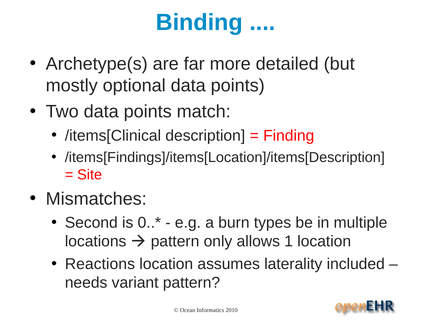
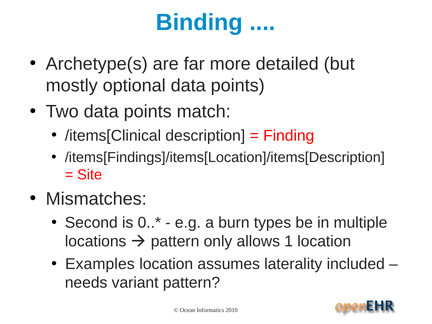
Reactions: Reactions -> Examples
